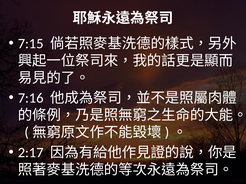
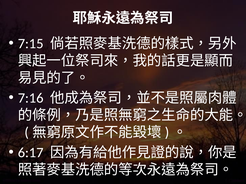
2:17: 2:17 -> 6:17
